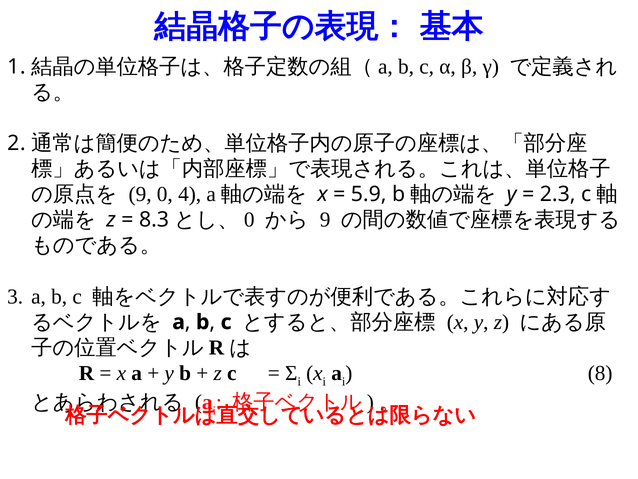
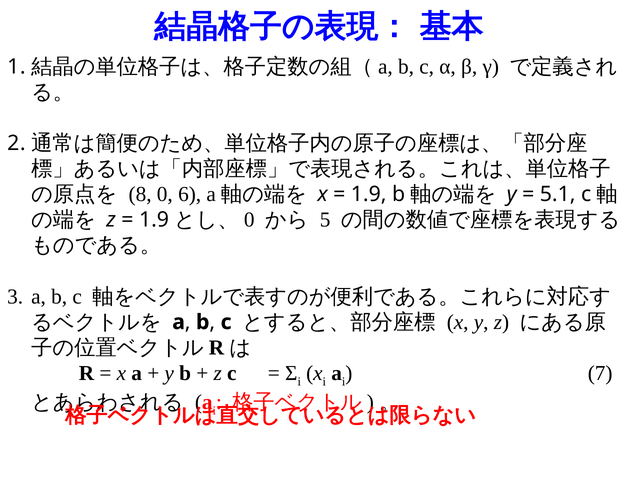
9 at (140, 194): 9 -> 8
4: 4 -> 6
5.9 at (369, 194): 5.9 -> 1.9
2.3: 2.3 -> 5.1
8.3 at (154, 220): 8.3 -> 1.9
9 at (325, 220): 9 -> 5
8: 8 -> 7
